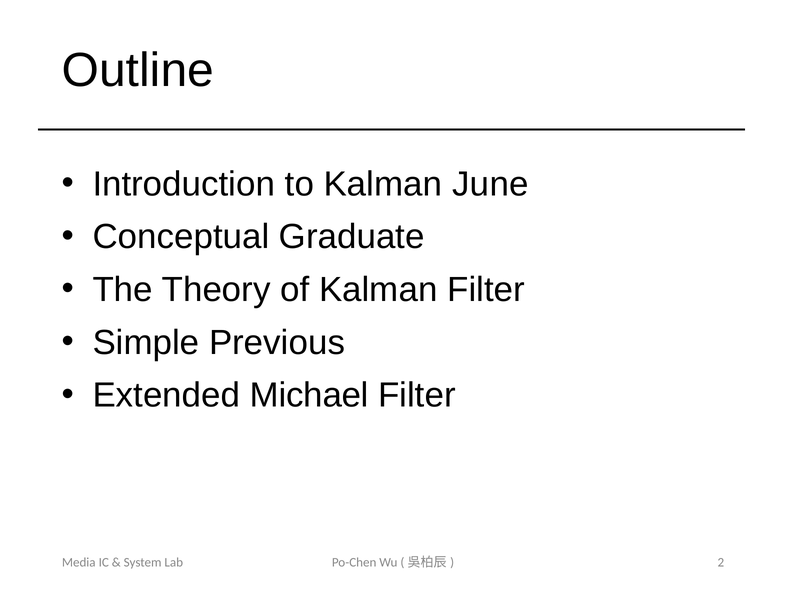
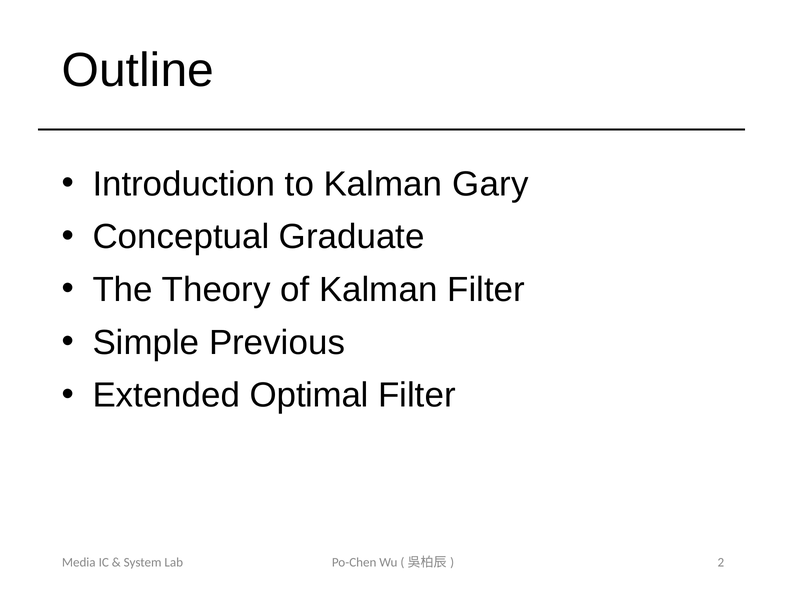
June: June -> Gary
Michael: Michael -> Optimal
